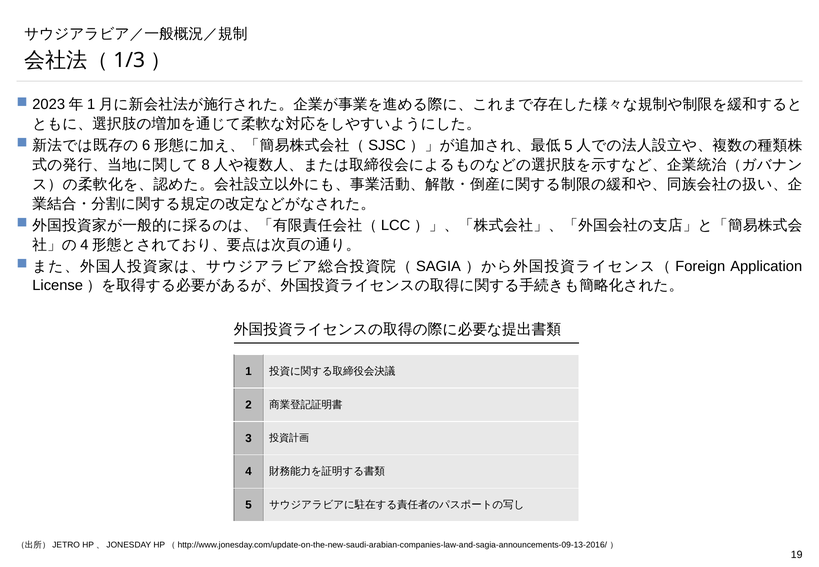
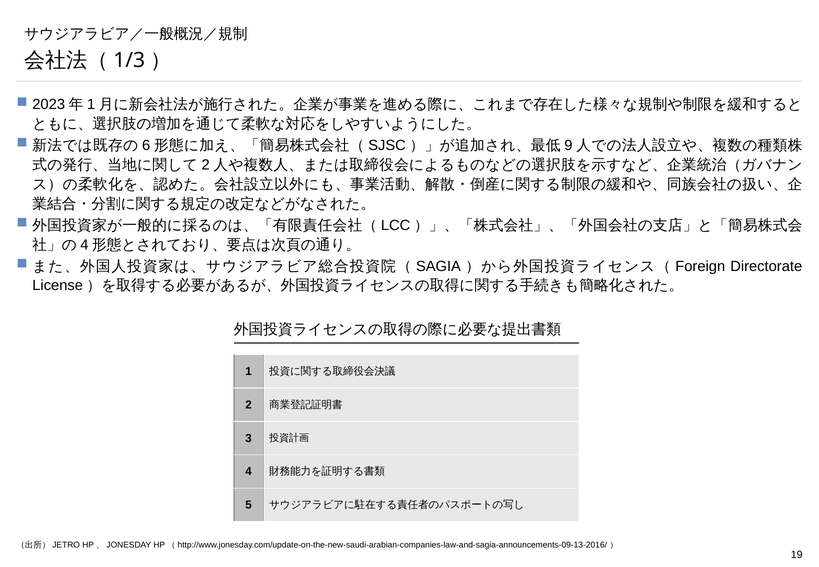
5 at (568, 146): 5 -> 9
8 at (206, 165): 8 -> 2
Application: Application -> Directorate
